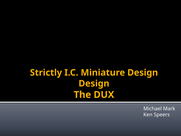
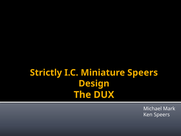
Miniature Design: Design -> Speers
